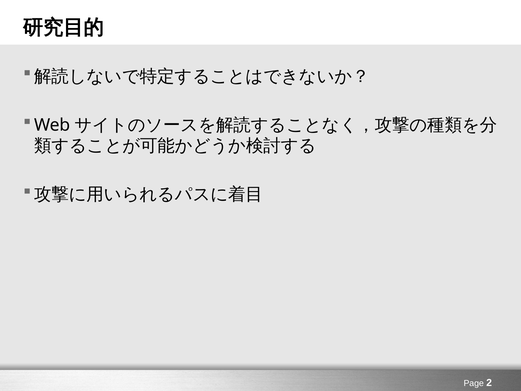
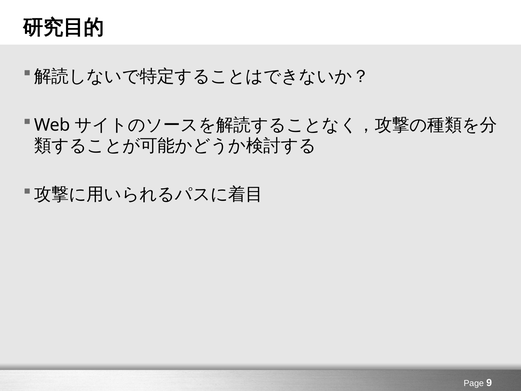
2: 2 -> 9
